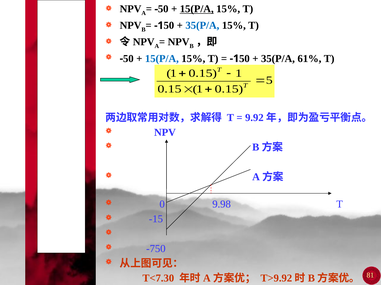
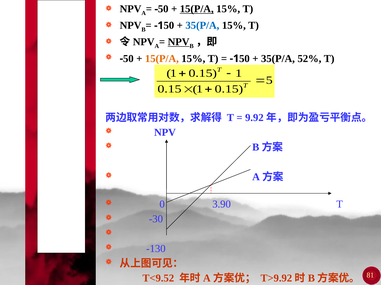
NPV at (179, 42) underline: none -> present
15(P/A at (162, 59) colour: blue -> orange
61%: 61% -> 52%
9.98: 9.98 -> 3.90
-15: -15 -> -30
-750: -750 -> -130
T<7.30: T<7.30 -> T<9.52
